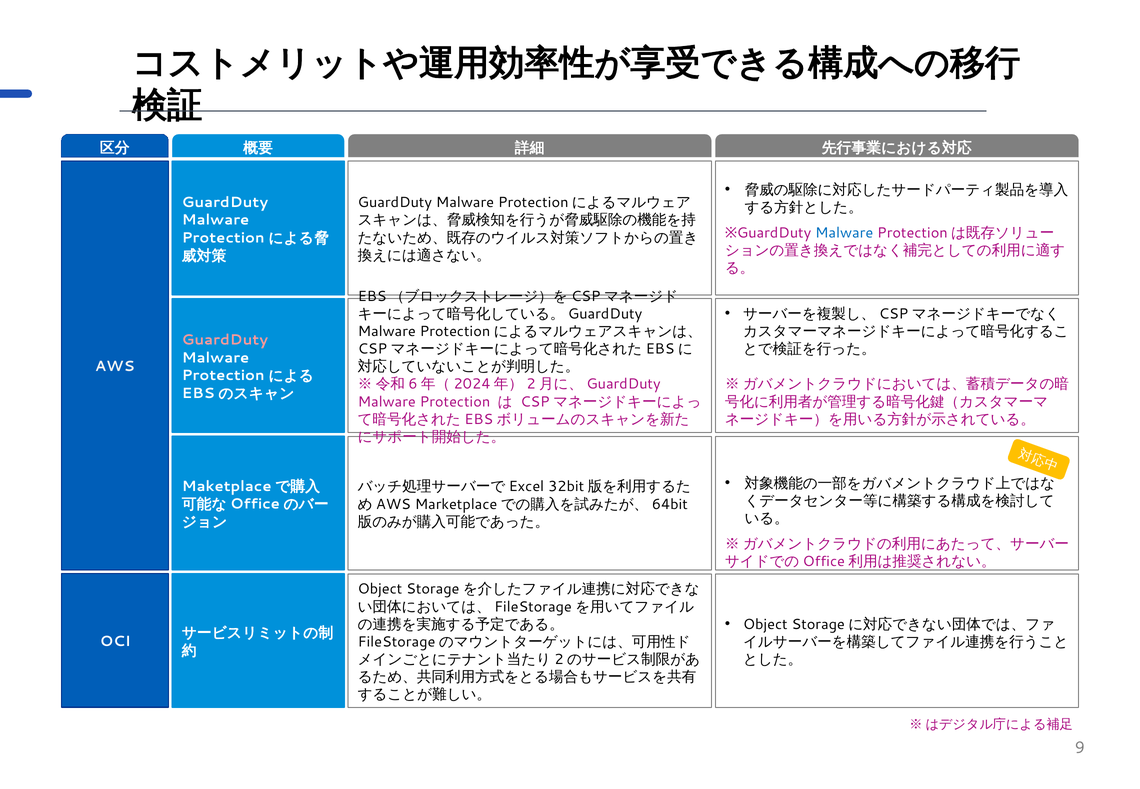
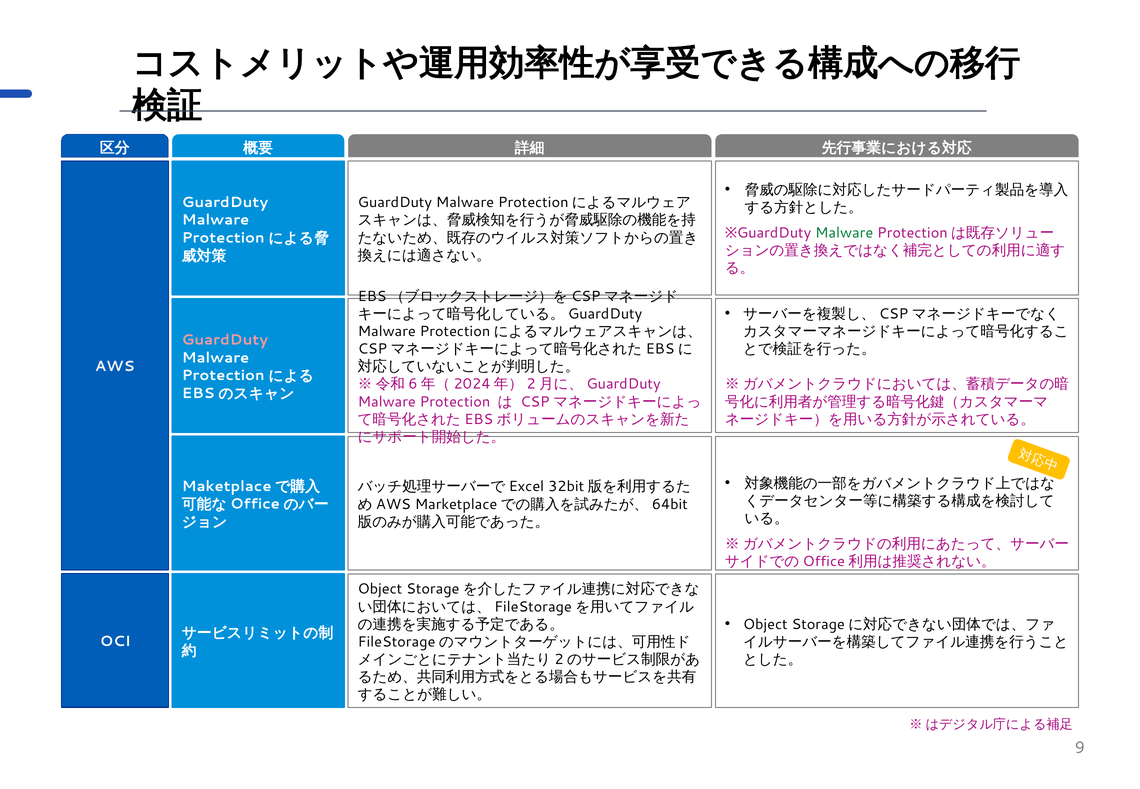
Malware at (844, 233) colour: blue -> green
